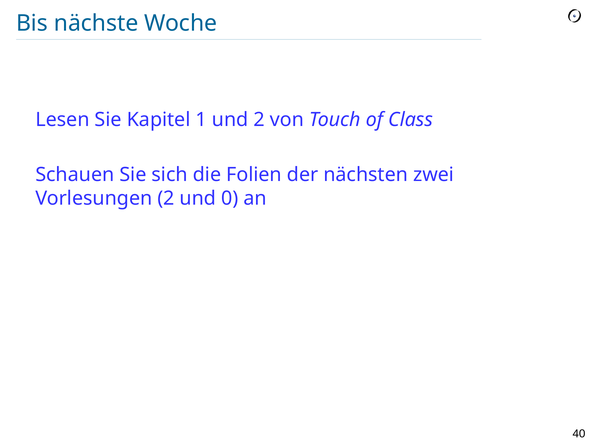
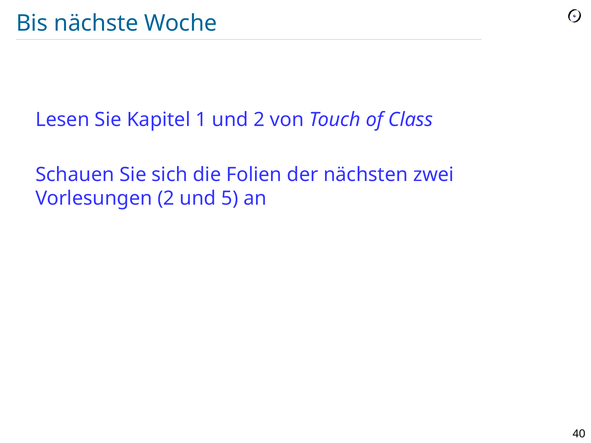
0: 0 -> 5
